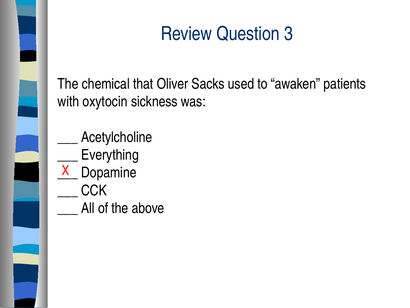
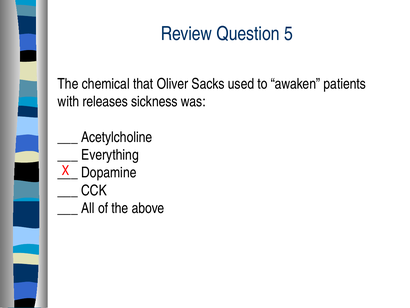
3: 3 -> 5
oxytocin: oxytocin -> releases
